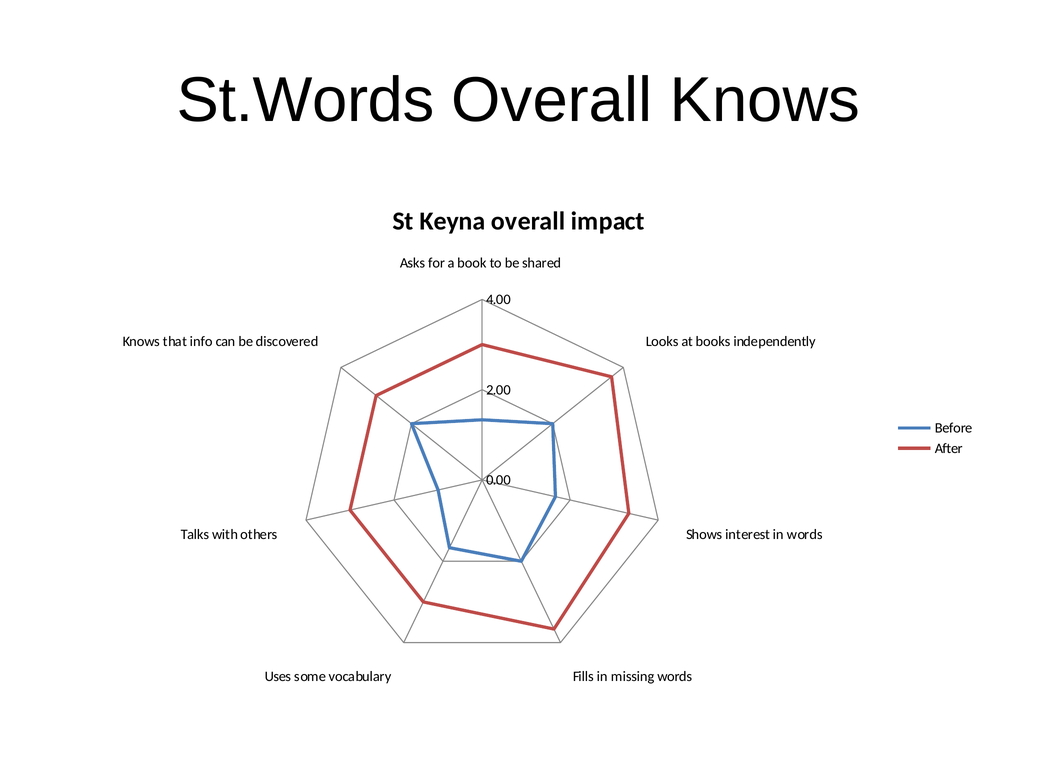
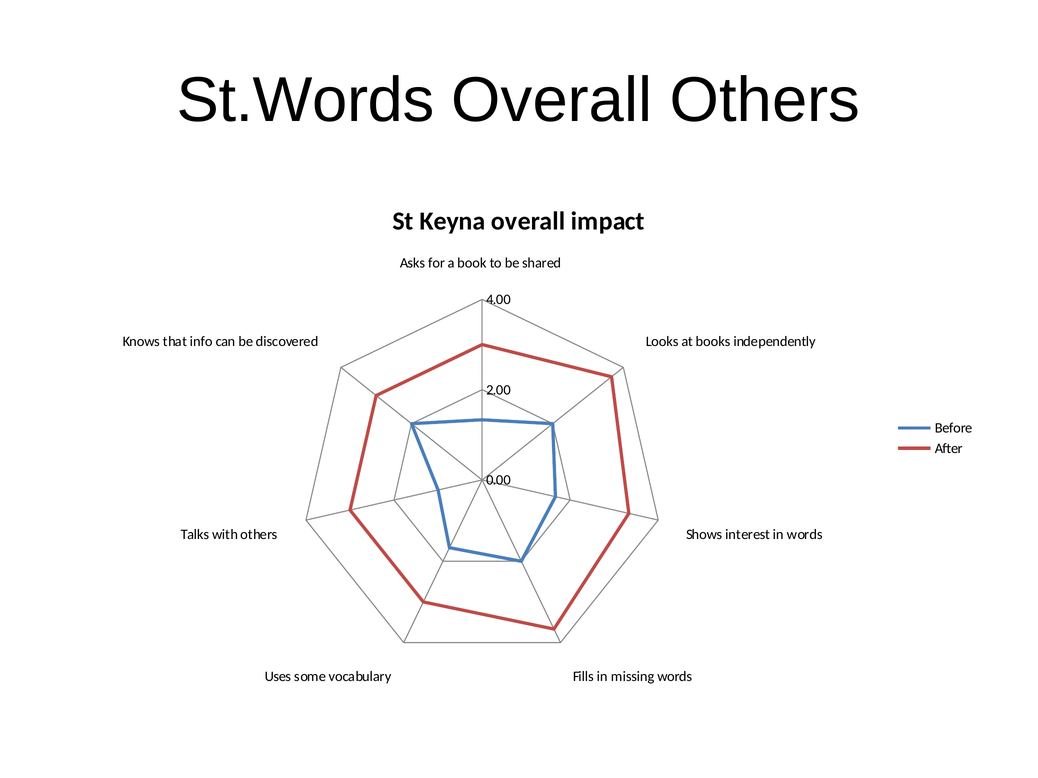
Overall Knows: Knows -> Others
